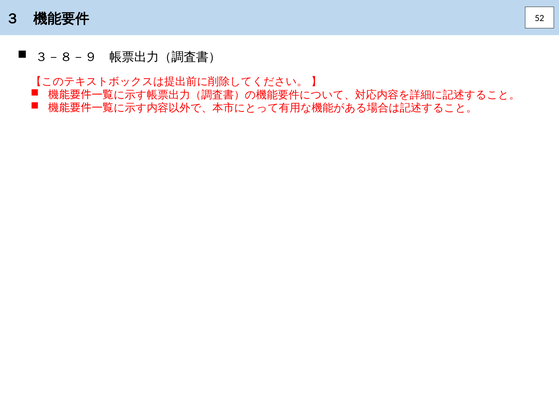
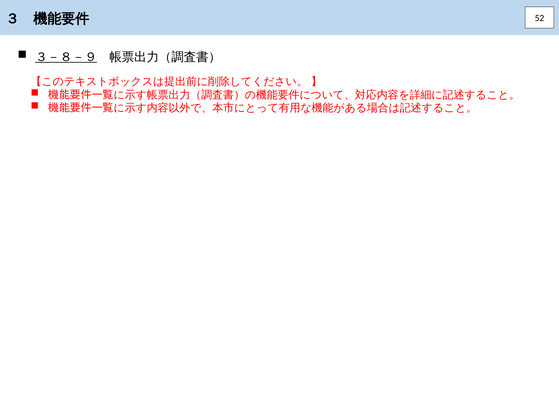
３－８－９ underline: none -> present
